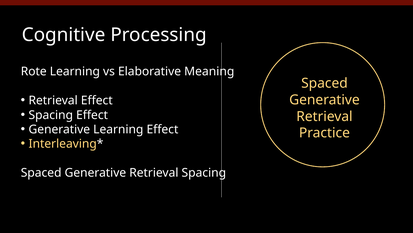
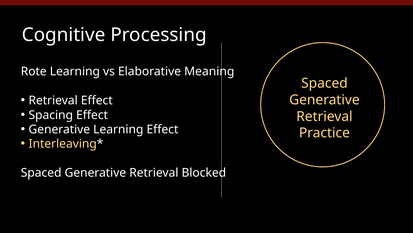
Retrieval Spacing: Spacing -> Blocked
